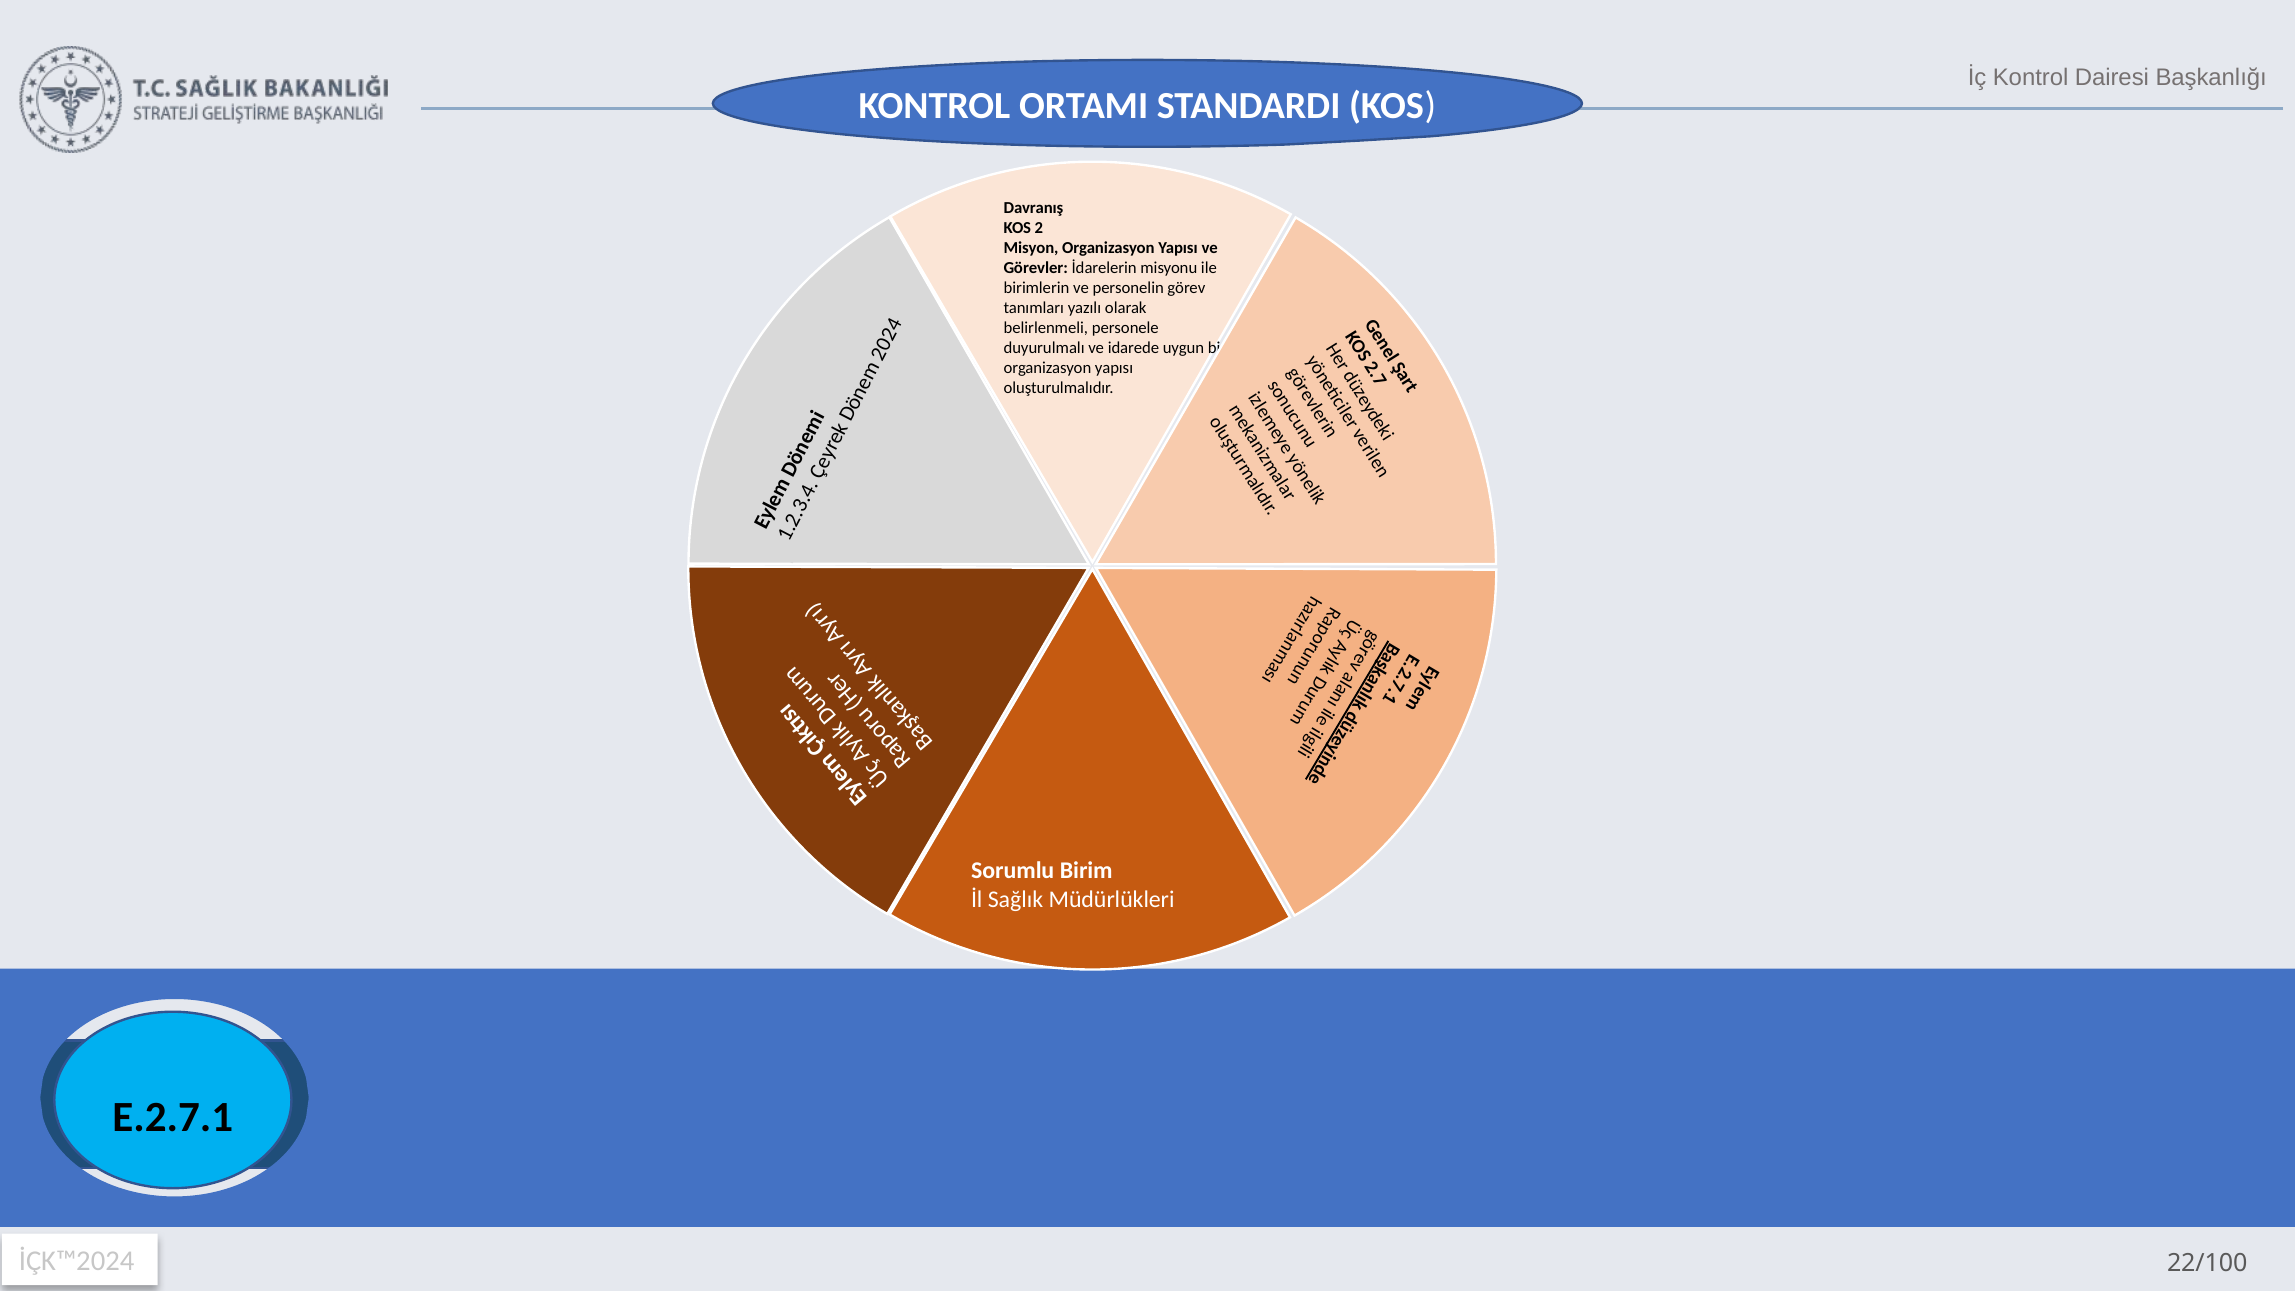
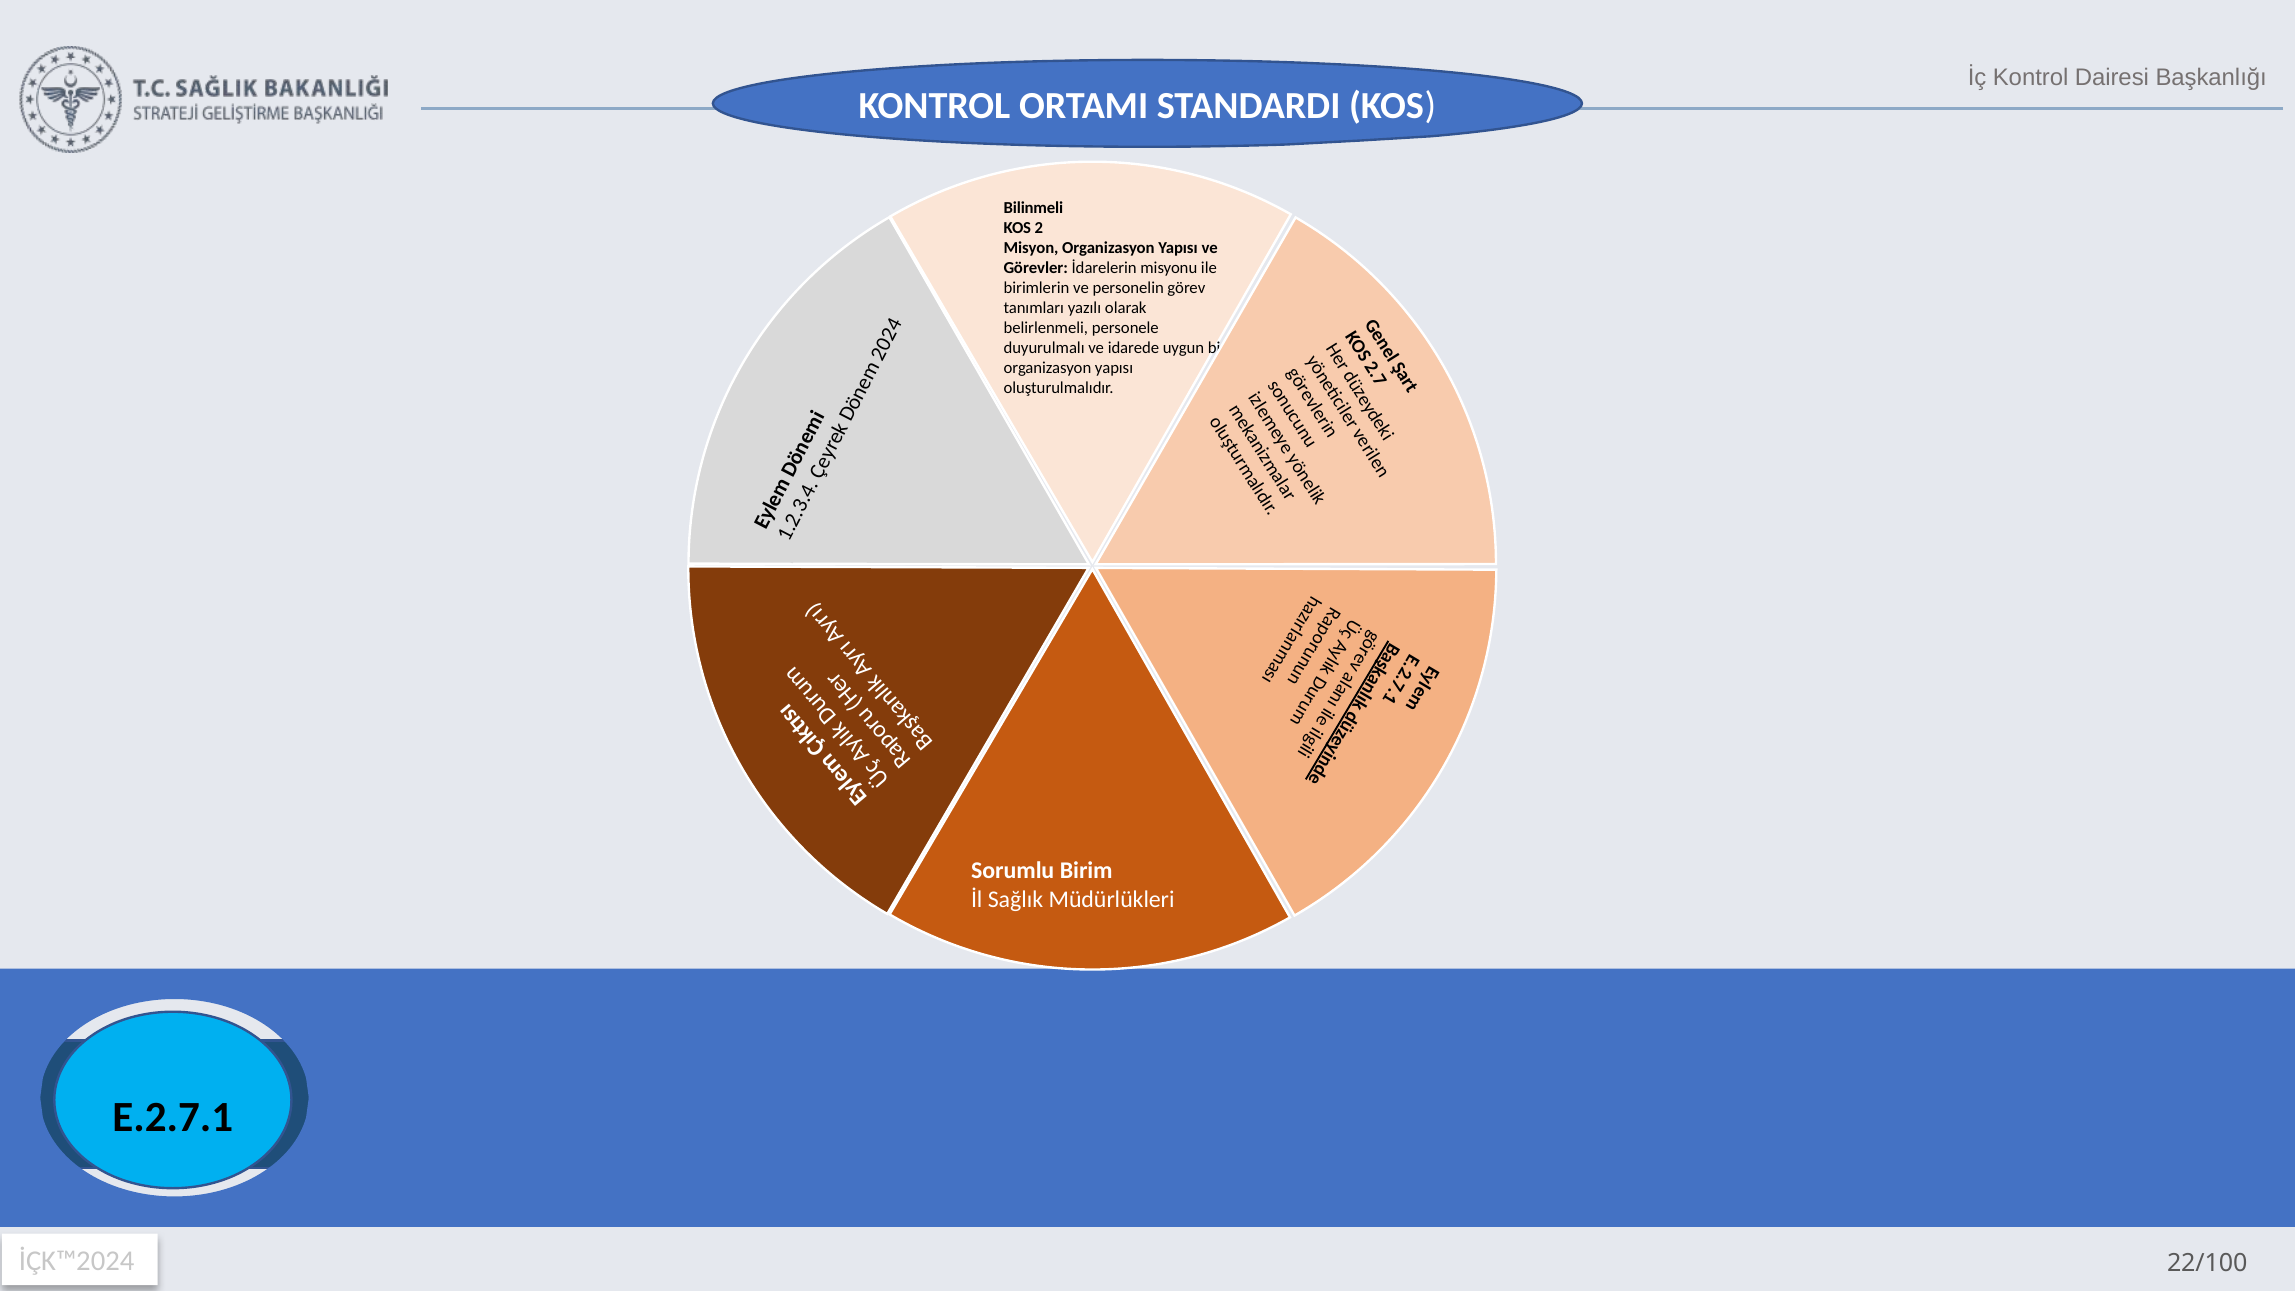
Davranış: Davranış -> Bilinmeli
